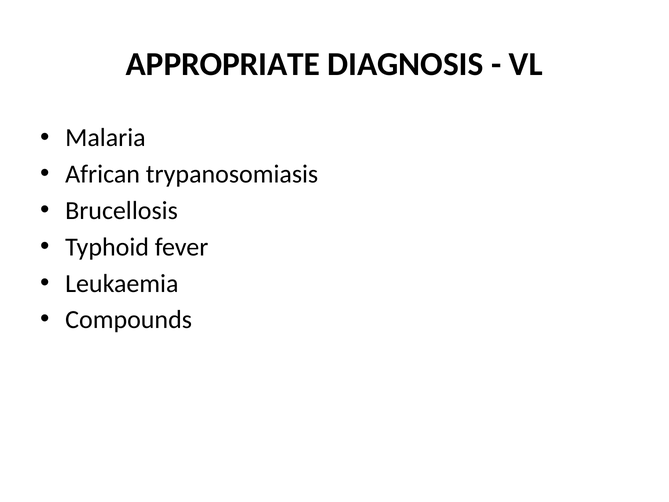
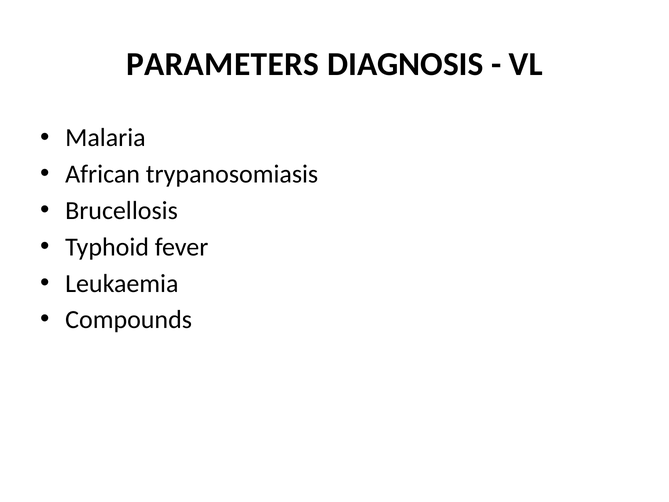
APPROPRIATE: APPROPRIATE -> PARAMETERS
